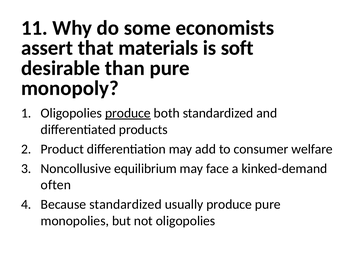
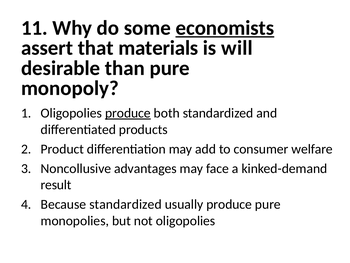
economists underline: none -> present
soft: soft -> will
equilibrium: equilibrium -> advantages
often: often -> result
